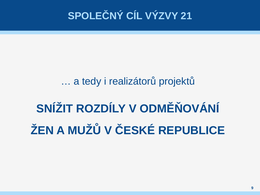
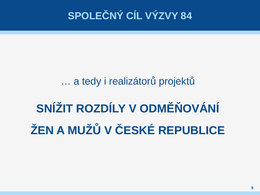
21: 21 -> 84
